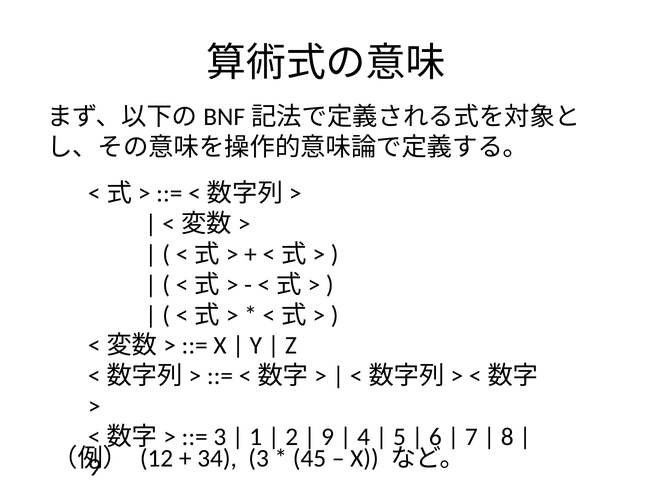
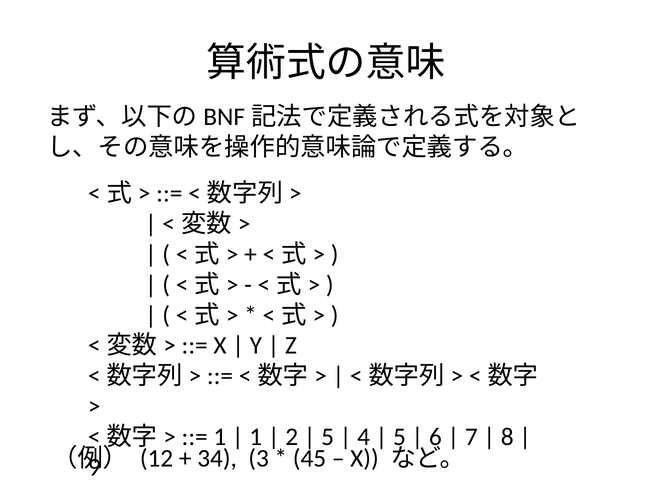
3 at (220, 437): 3 -> 1
9 at (328, 437): 9 -> 5
